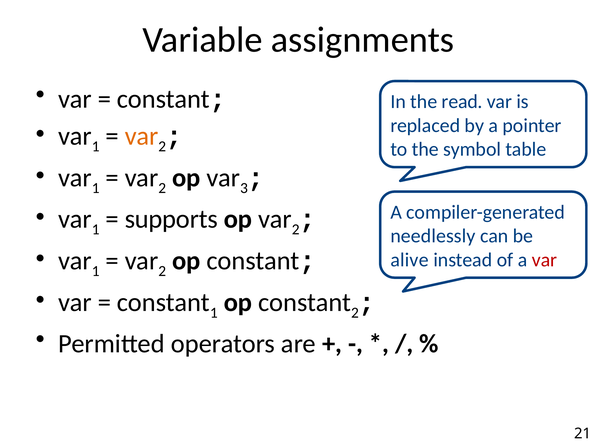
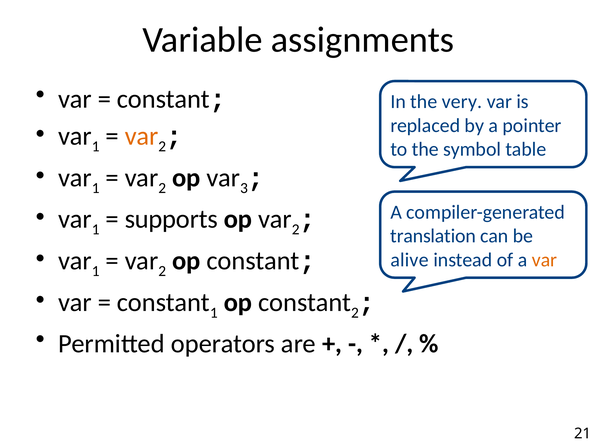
read: read -> very
needlessly: needlessly -> translation
var at (544, 260) colour: red -> orange
